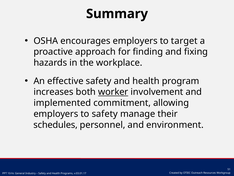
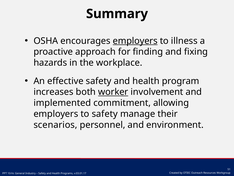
employers at (135, 41) underline: none -> present
target: target -> illness
schedules: schedules -> scenarios
